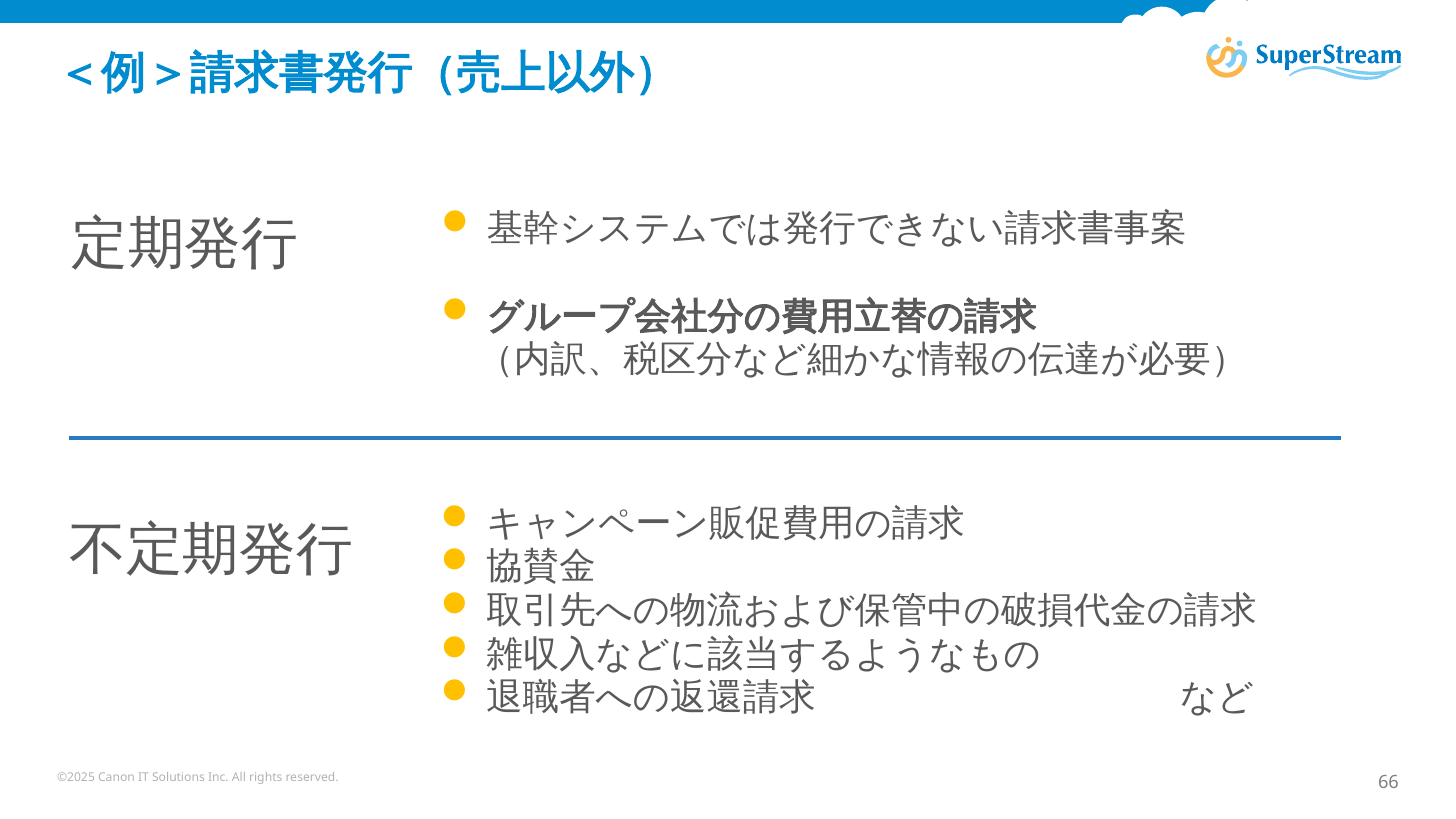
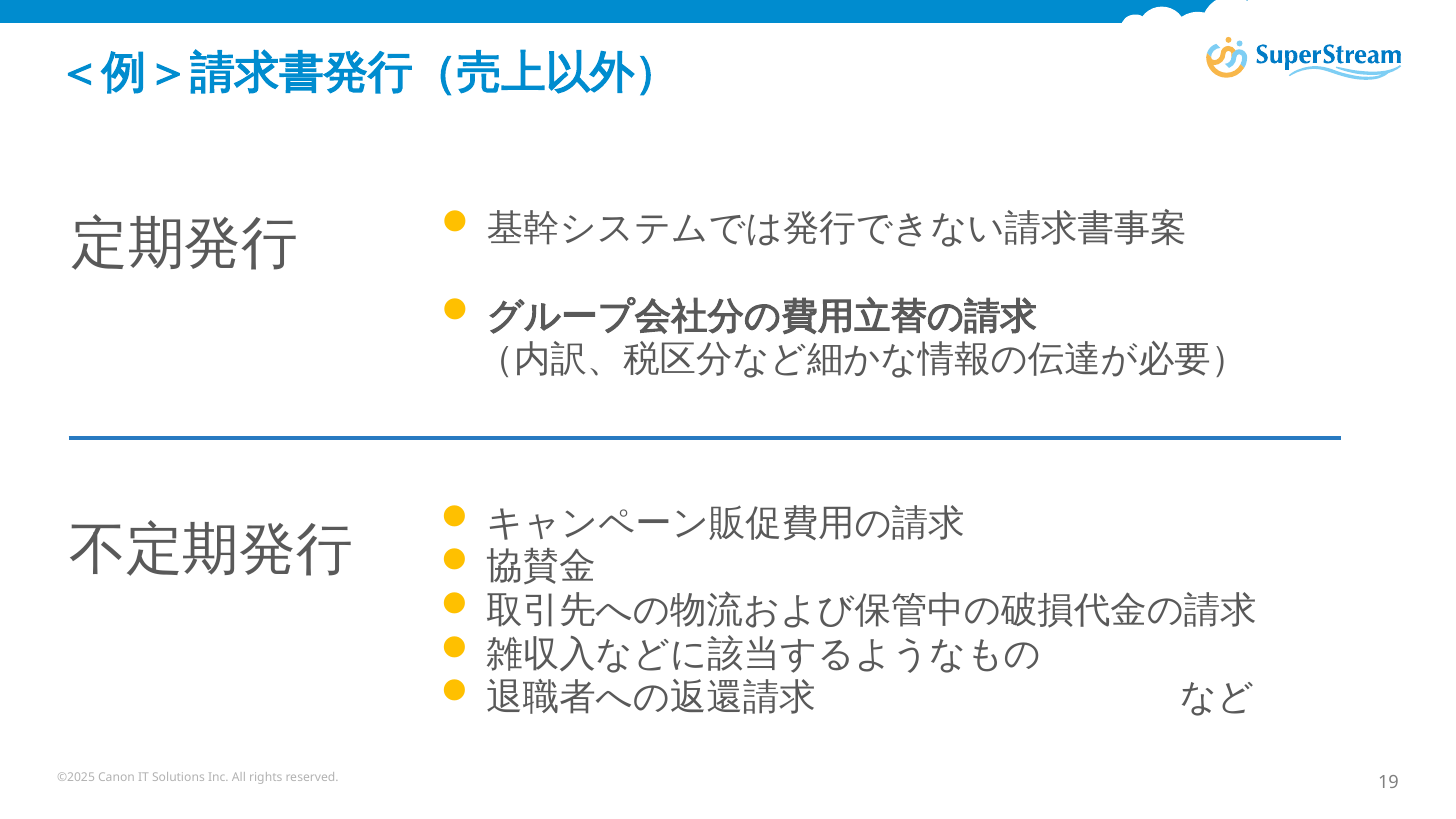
66: 66 -> 19
